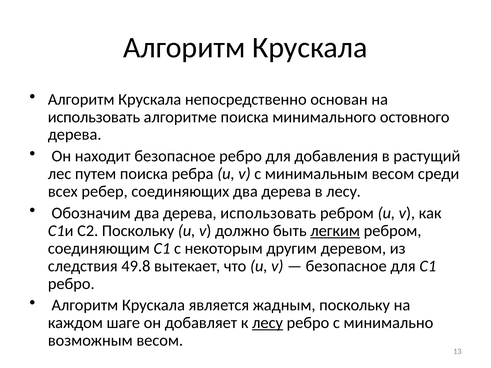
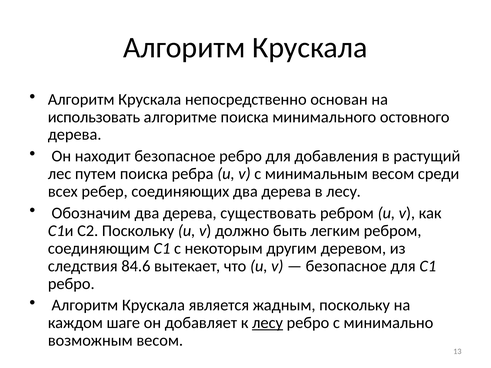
дерева использовать: использовать -> существовать
легким underline: present -> none
49.8: 49.8 -> 84.6
